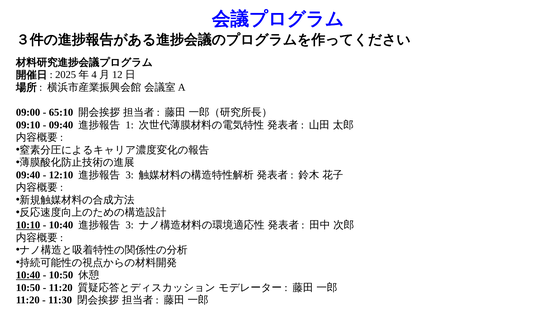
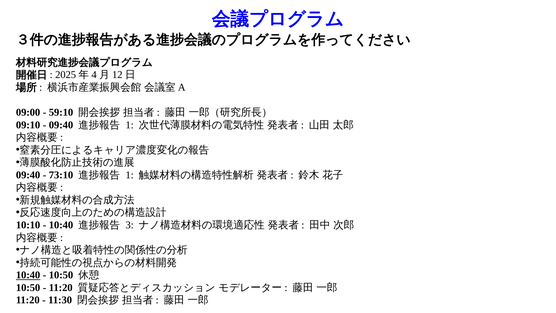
65:10: 65:10 -> 59:10
12:10: 12:10 -> 73:10
3 at (130, 175): 3 -> 1
10:10 underline: present -> none
